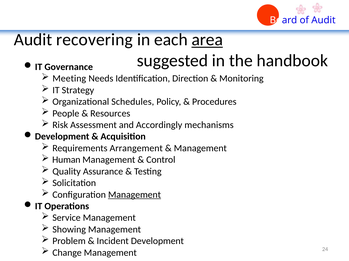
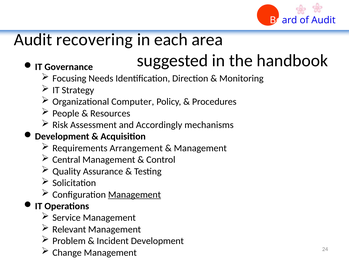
area underline: present -> none
Meeting: Meeting -> Focusing
Schedules: Schedules -> Computer
Human: Human -> Central
Showing: Showing -> Relevant
